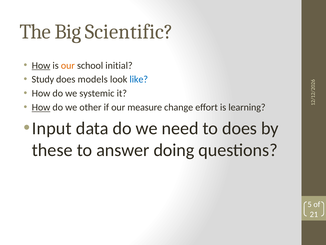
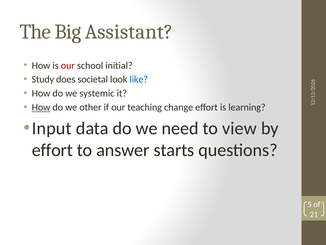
Scientific: Scientific -> Assistant
How at (41, 65) underline: present -> none
our at (68, 65) colour: orange -> red
models: models -> societal
measure: measure -> teaching
to does: does -> view
these at (52, 150): these -> effort
doing: doing -> starts
